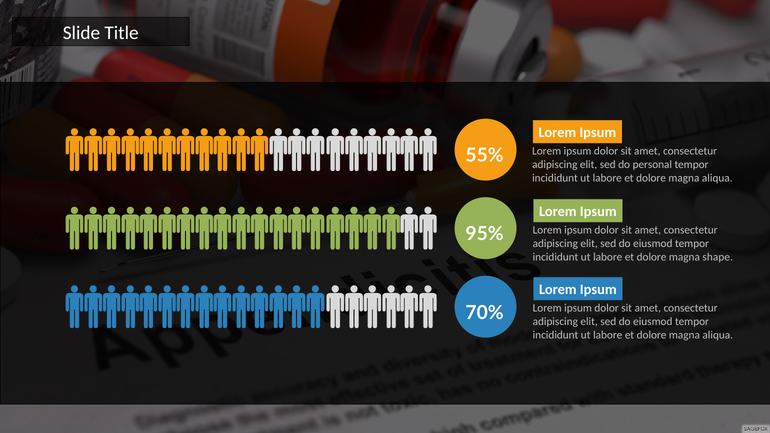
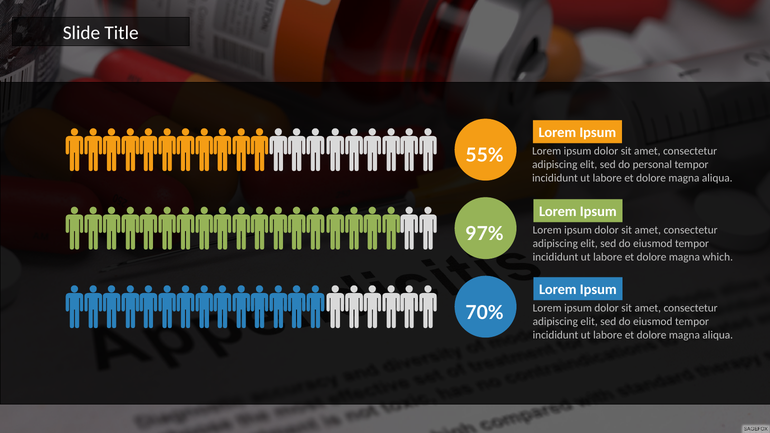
95%: 95% -> 97%
shape: shape -> which
